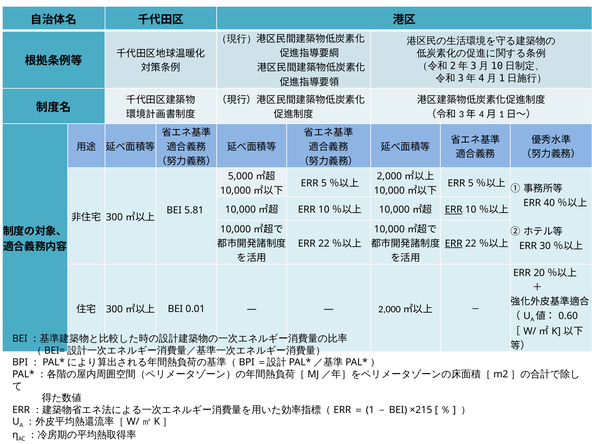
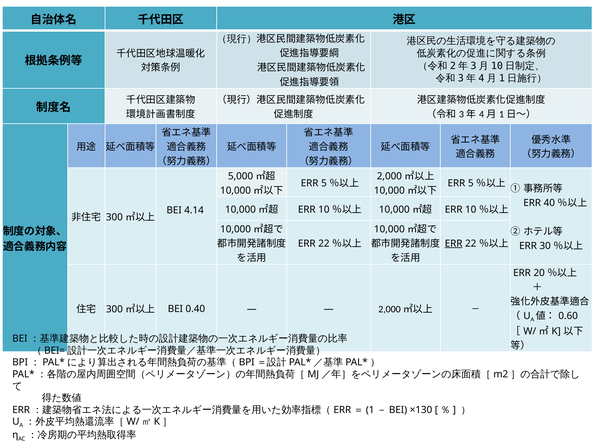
ERR at (454, 210) underline: present -> none
5.81: 5.81 -> 4.14
0.01: 0.01 -> 0.40
×215: ×215 -> ×130
